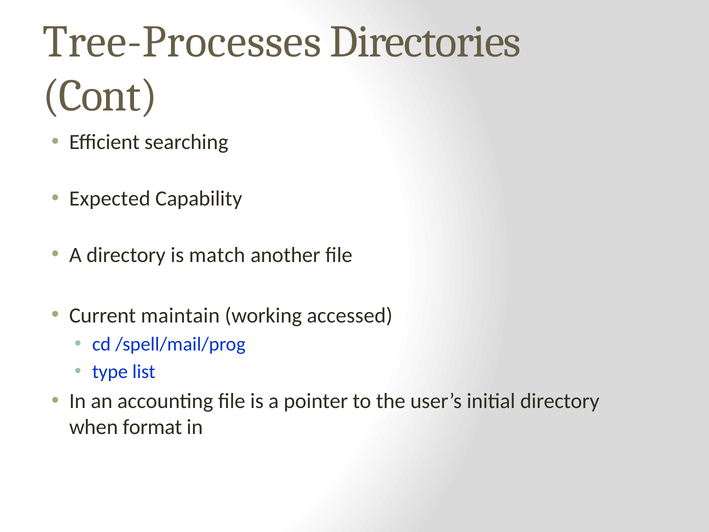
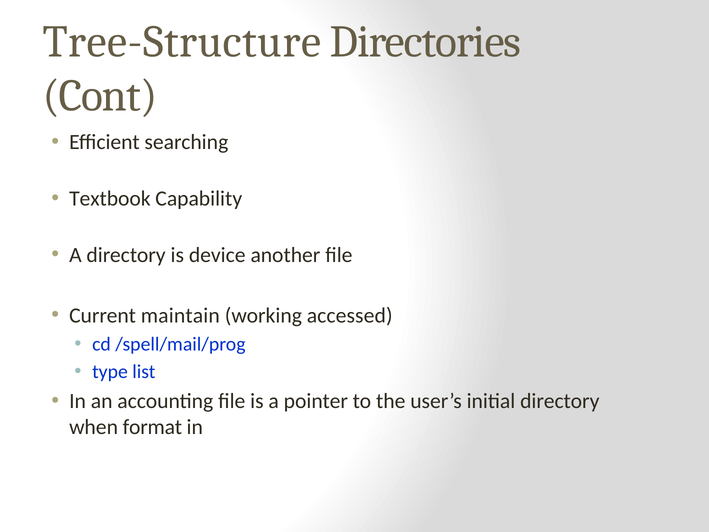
Tree-Processes: Tree-Processes -> Tree-Structure
Expected: Expected -> Textbook
match: match -> device
